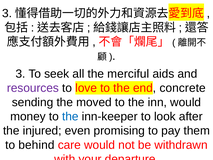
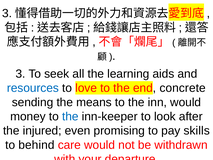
merciful: merciful -> learning
resources colour: purple -> blue
moved: moved -> means
them: them -> skills
